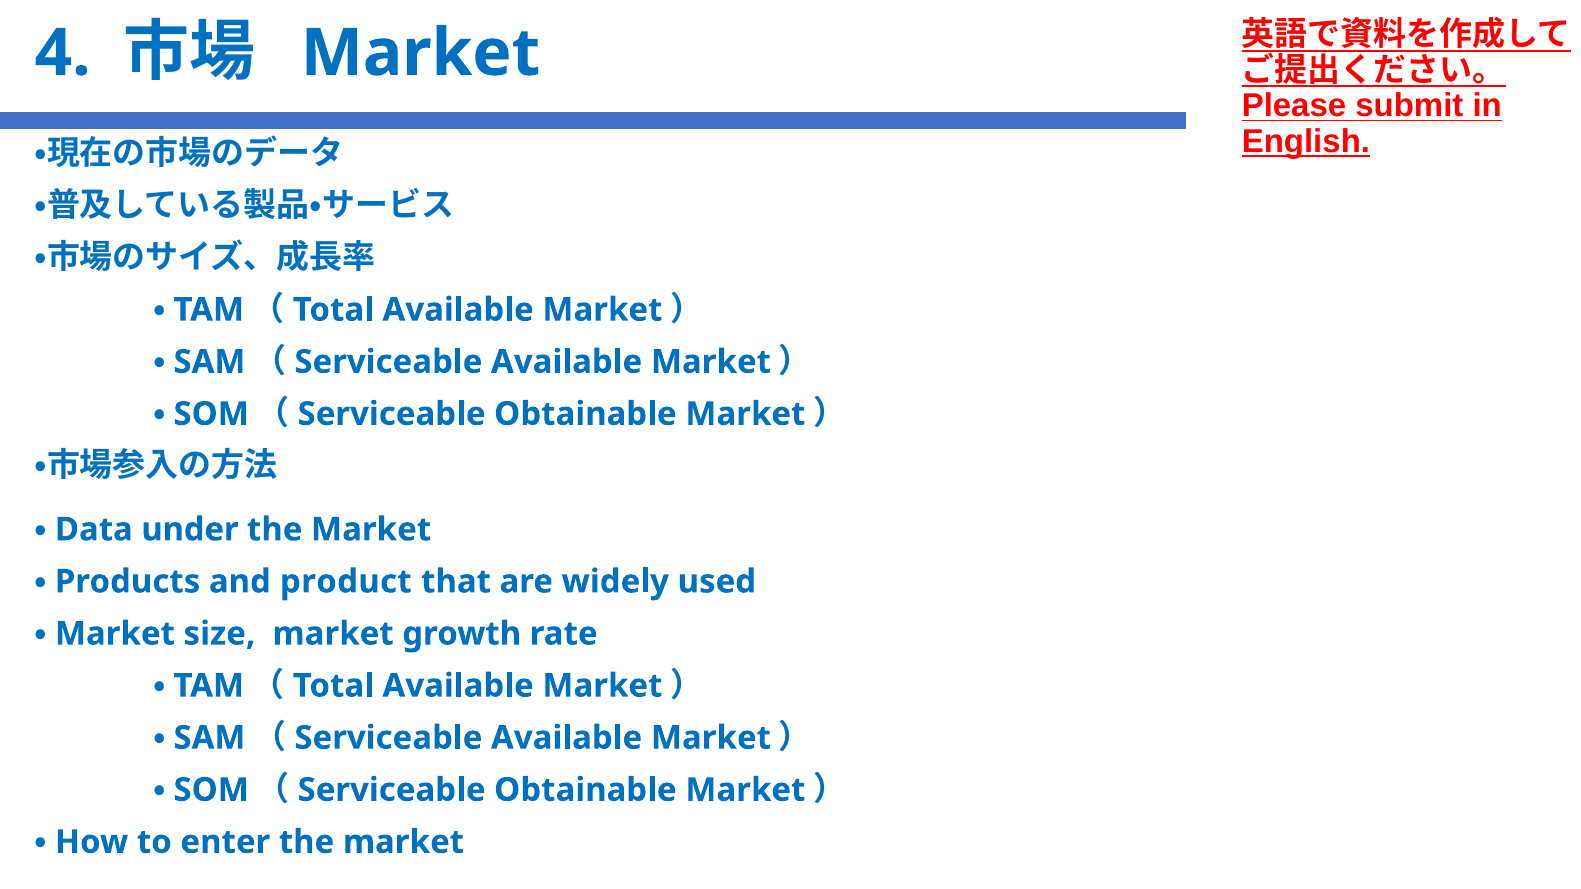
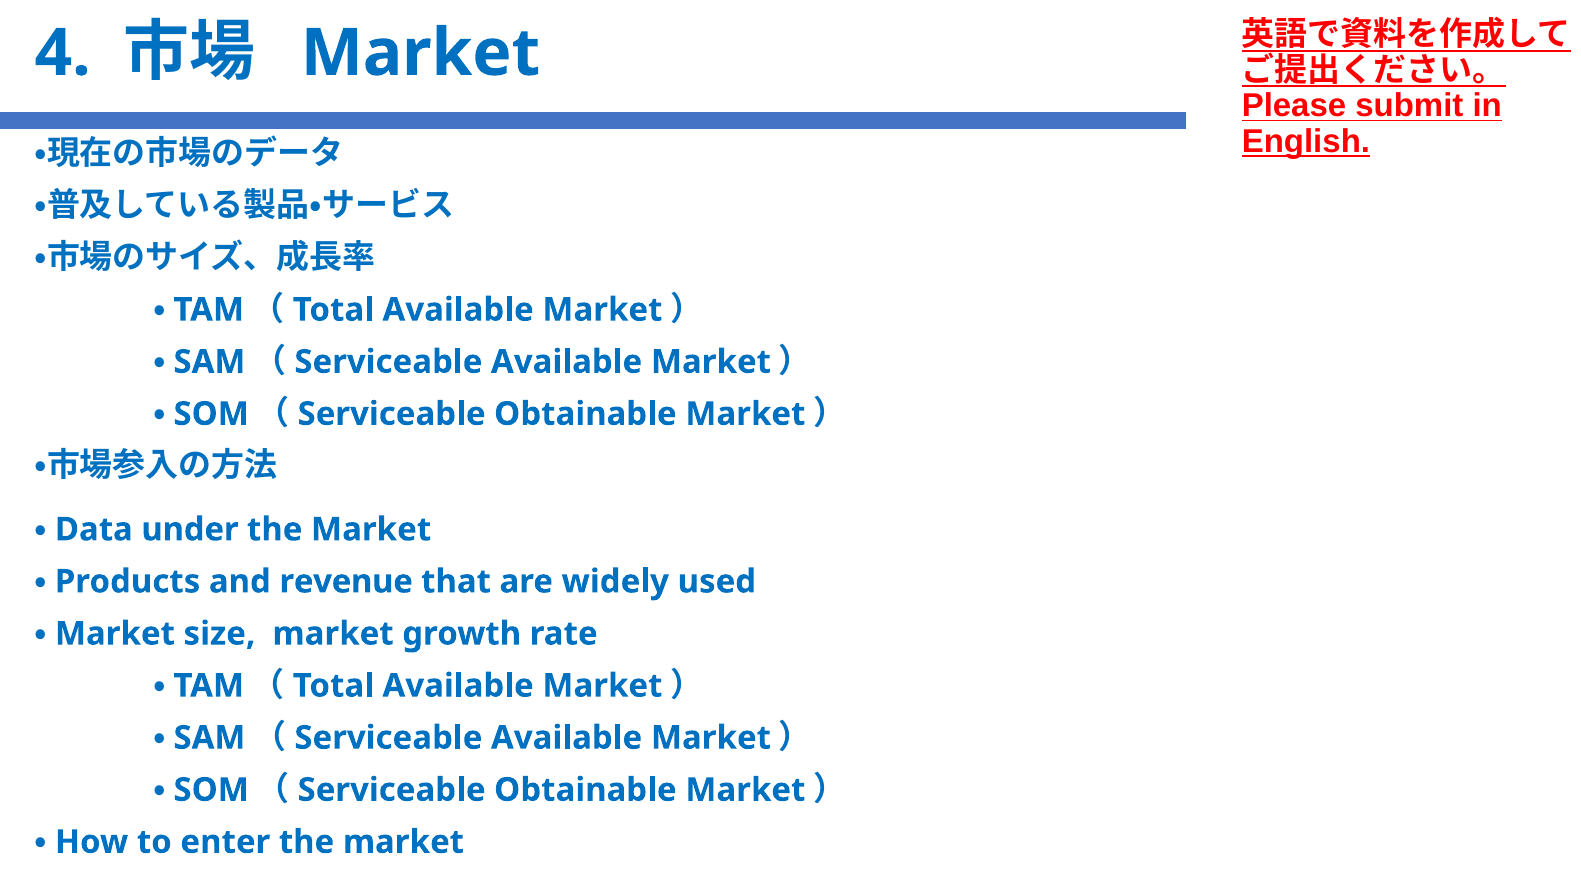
product: product -> revenue
